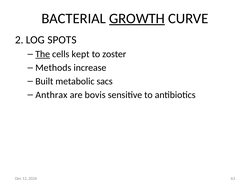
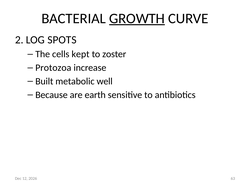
The underline: present -> none
Methods: Methods -> Protozoa
sacs: sacs -> well
Anthrax: Anthrax -> Because
bovis: bovis -> earth
